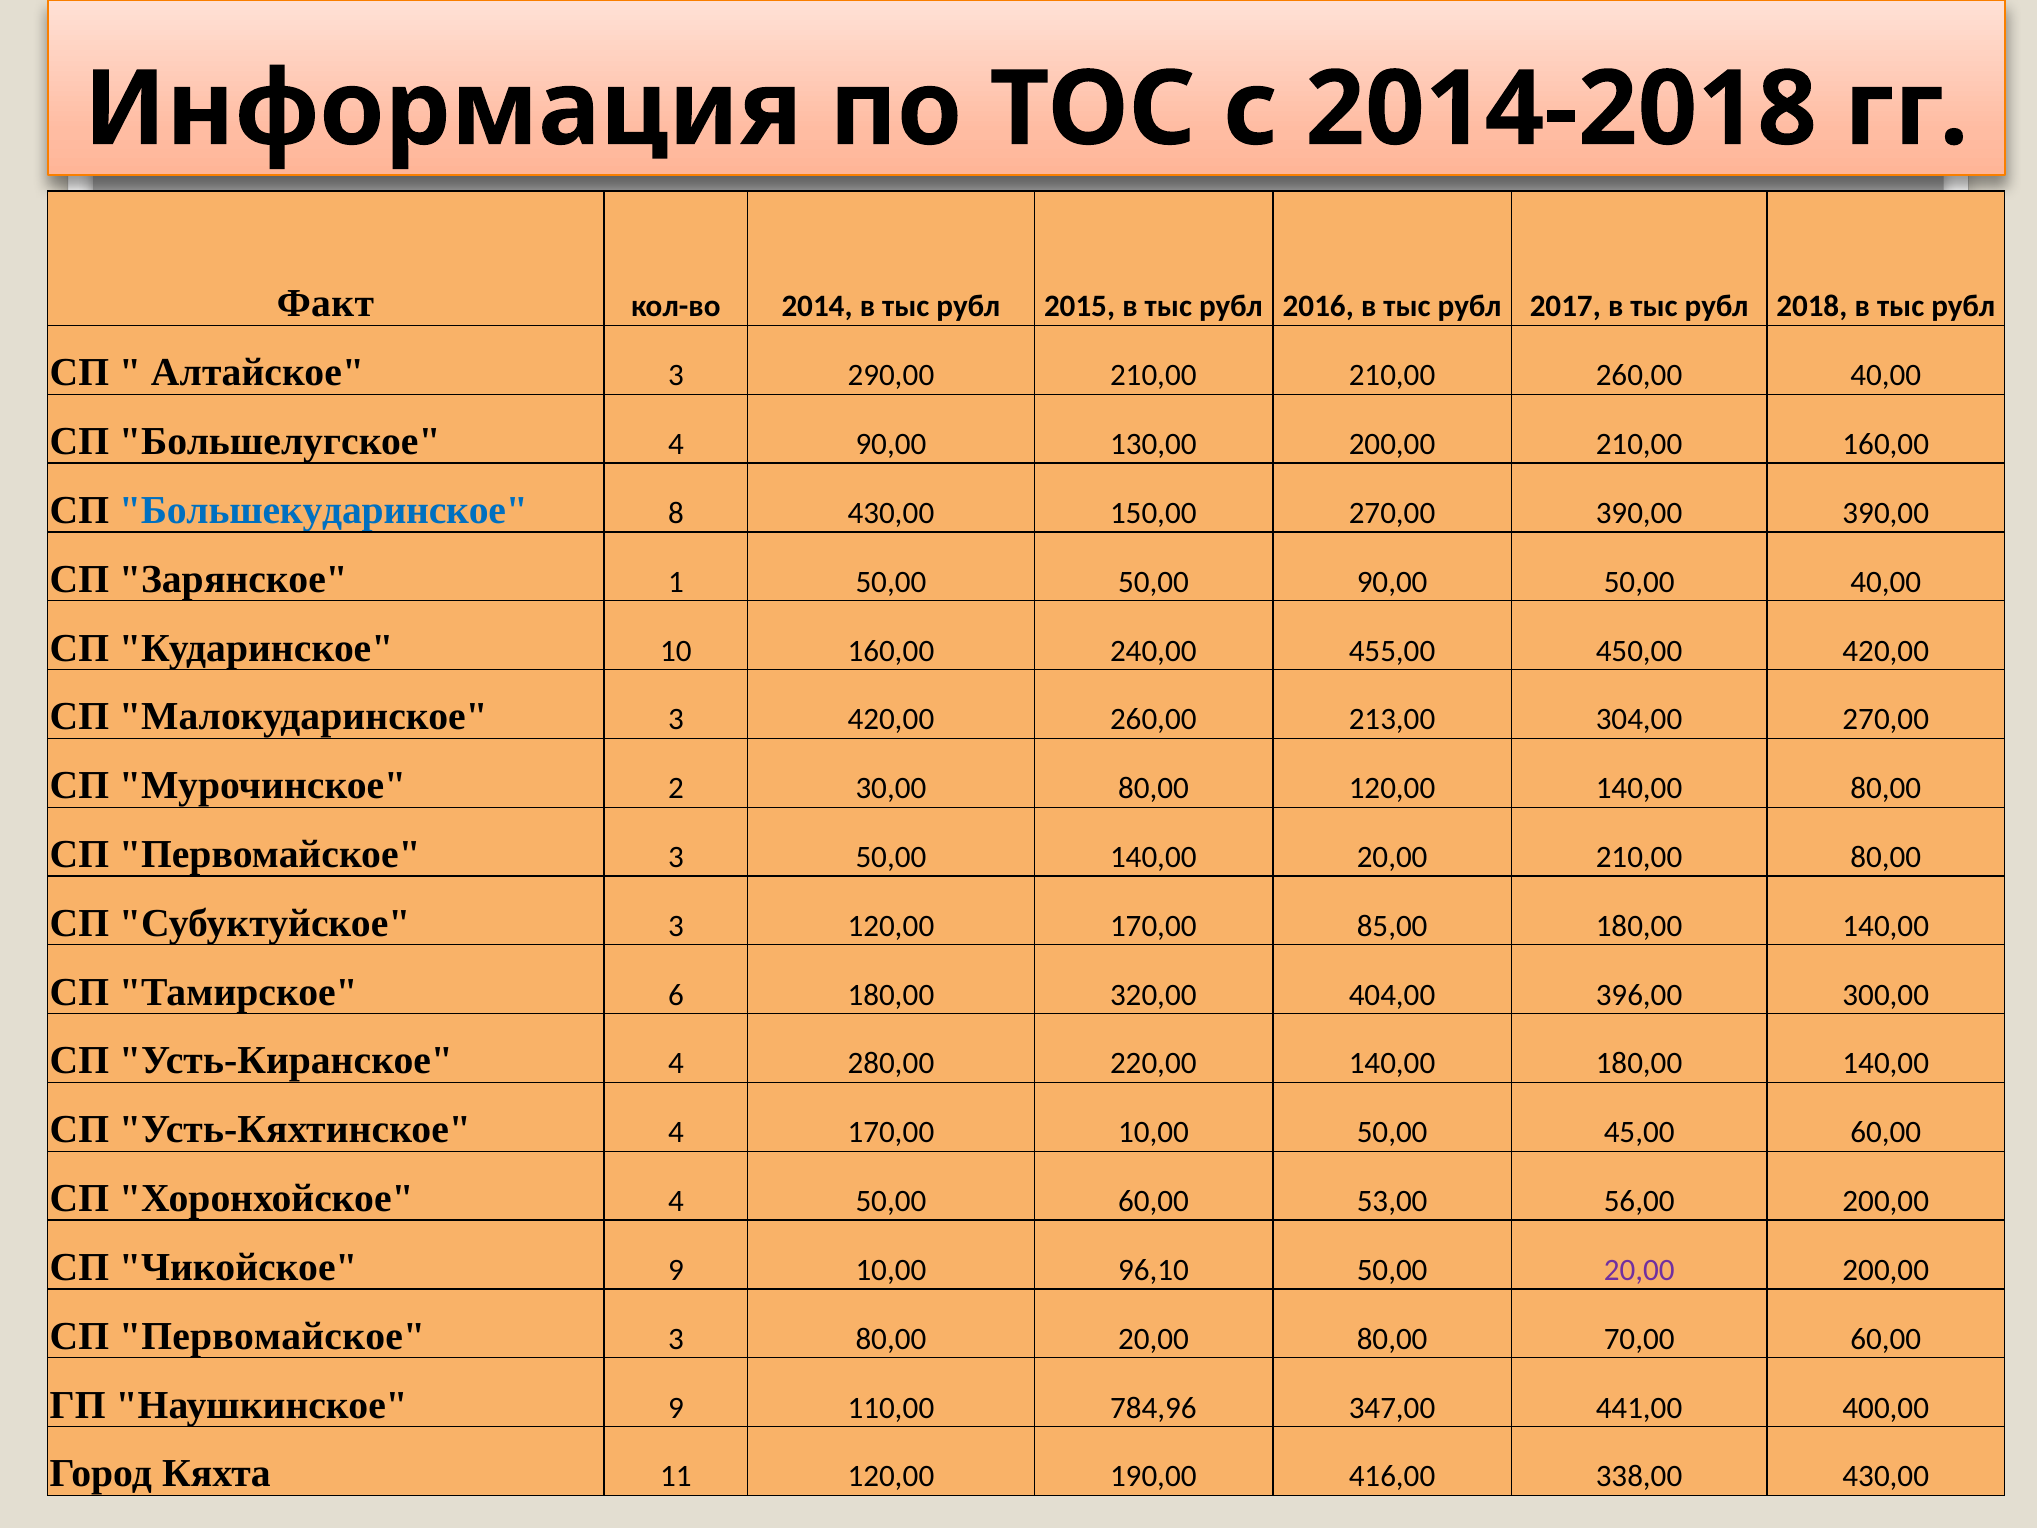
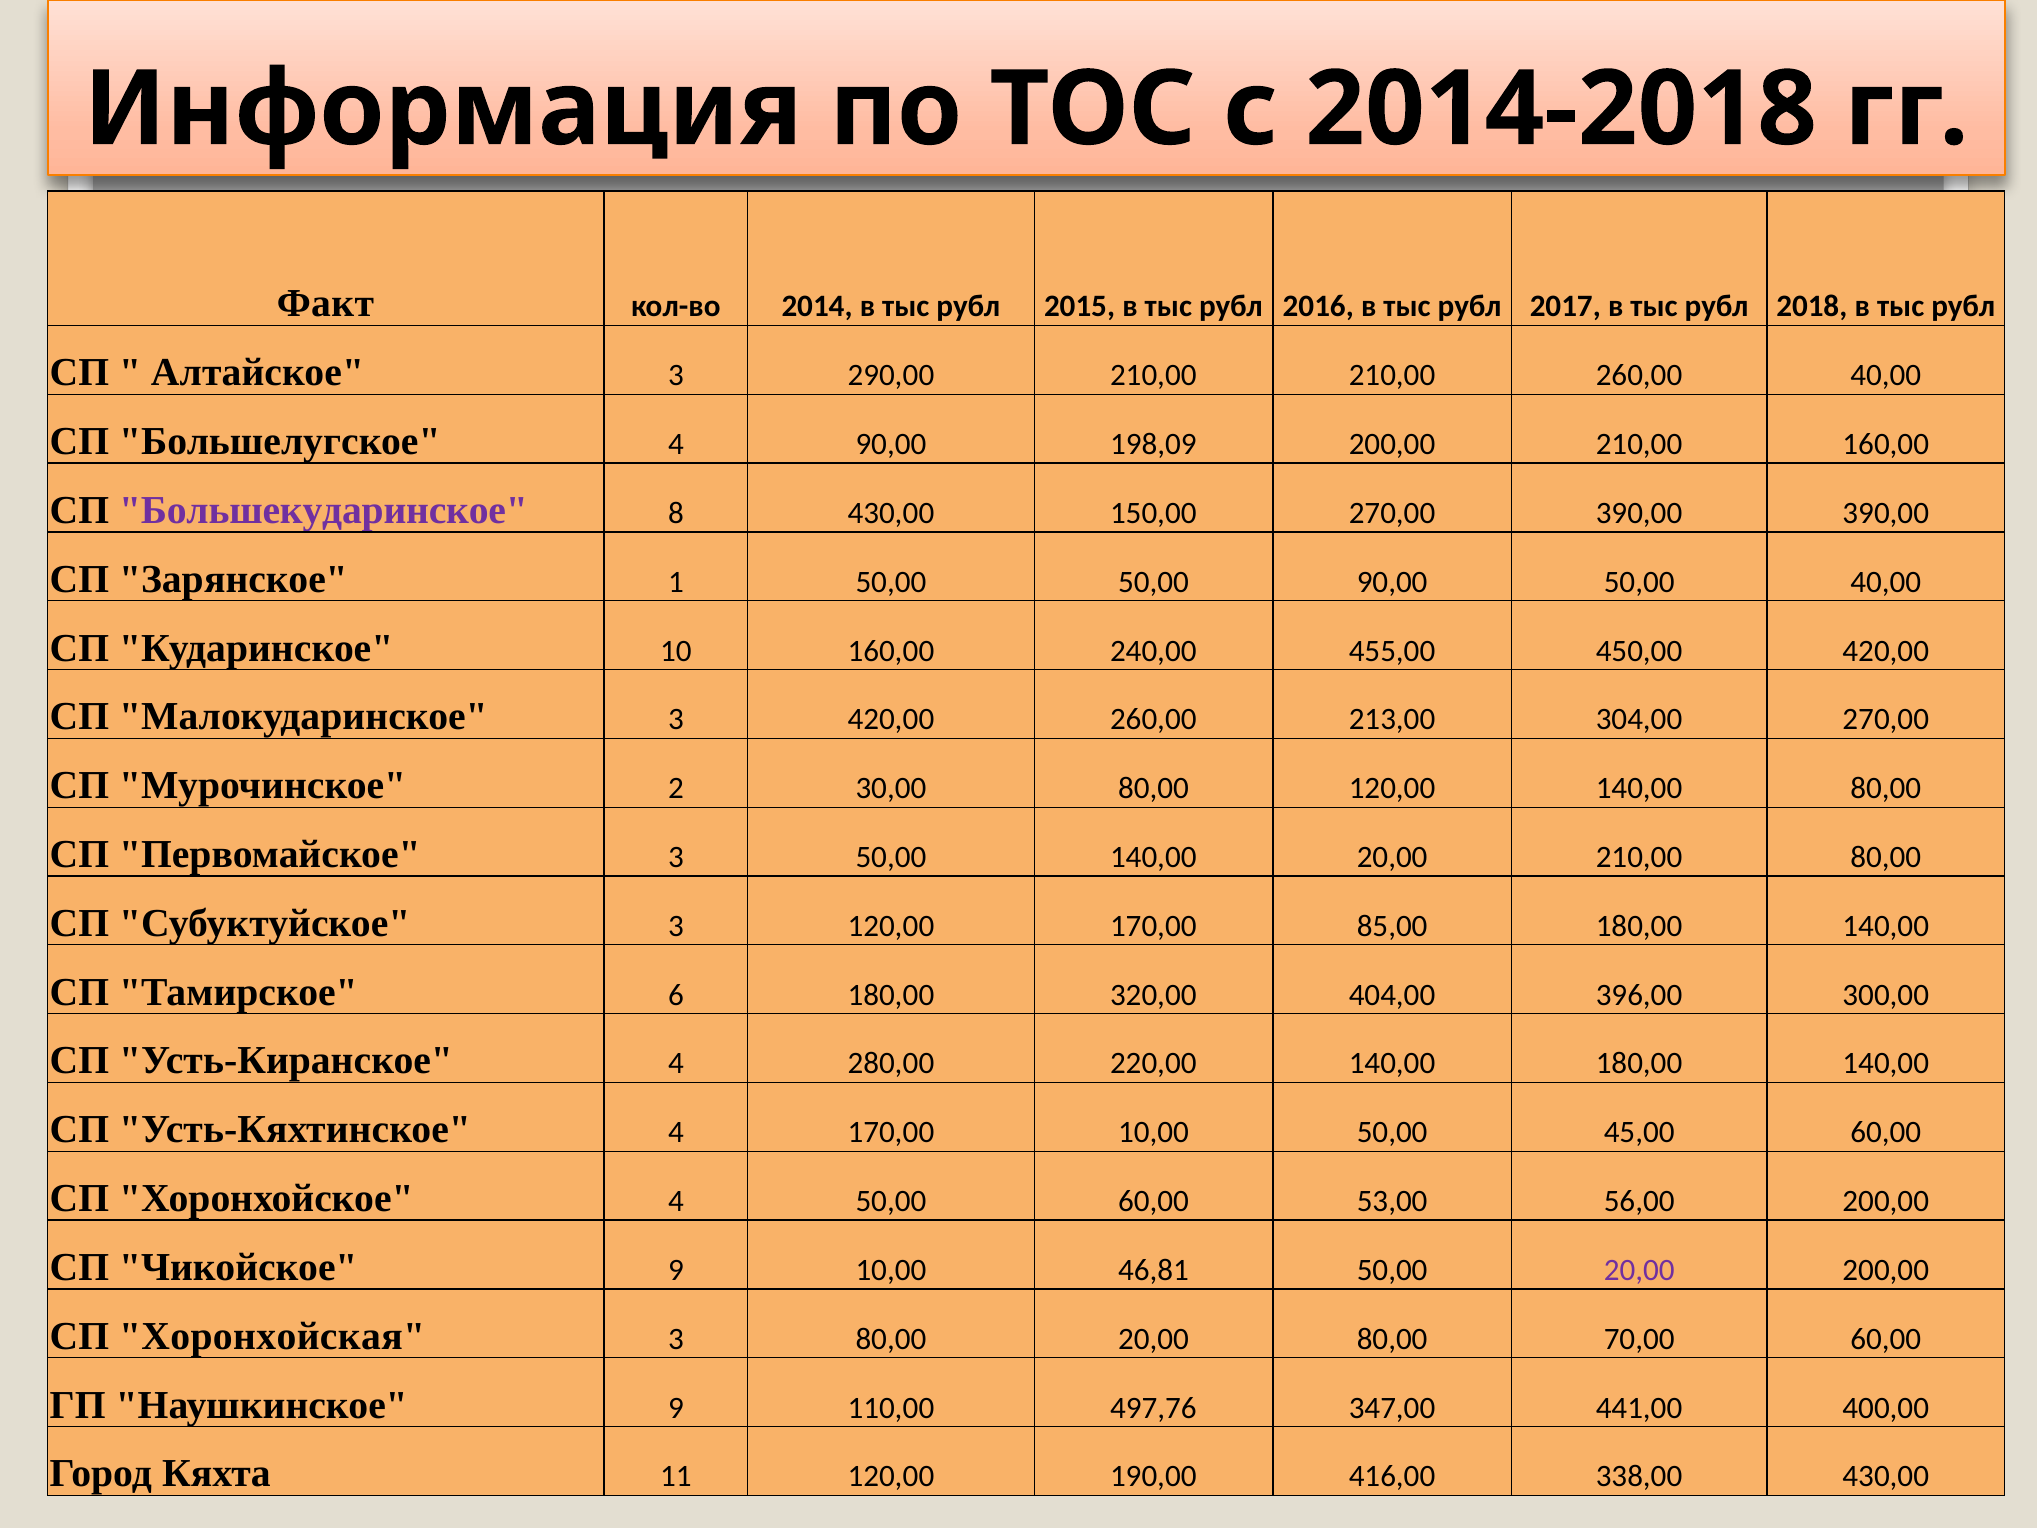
130,00: 130,00 -> 198,09
Большекударинское colour: blue -> purple
96,10: 96,10 -> 46,81
Первомайское at (272, 1336): Первомайское -> Хоронхойская
784,96: 784,96 -> 497,76
